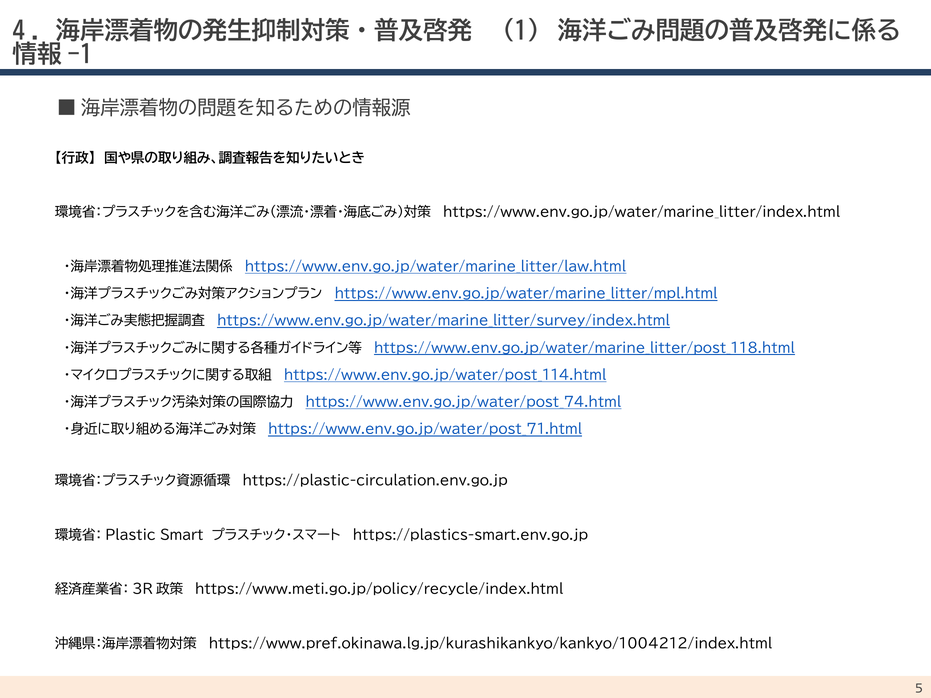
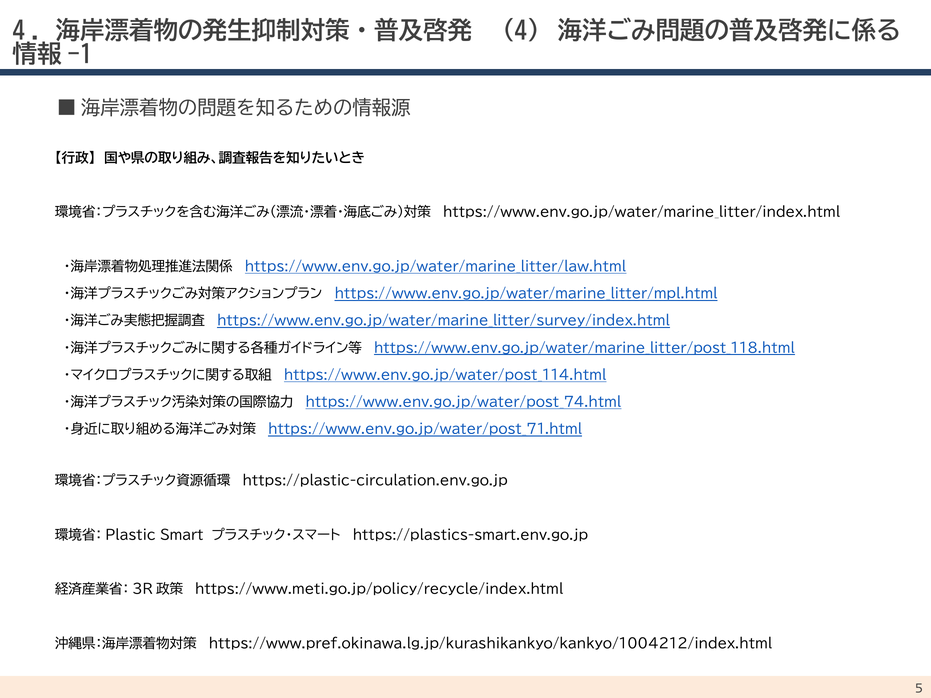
1: 1 -> 4
